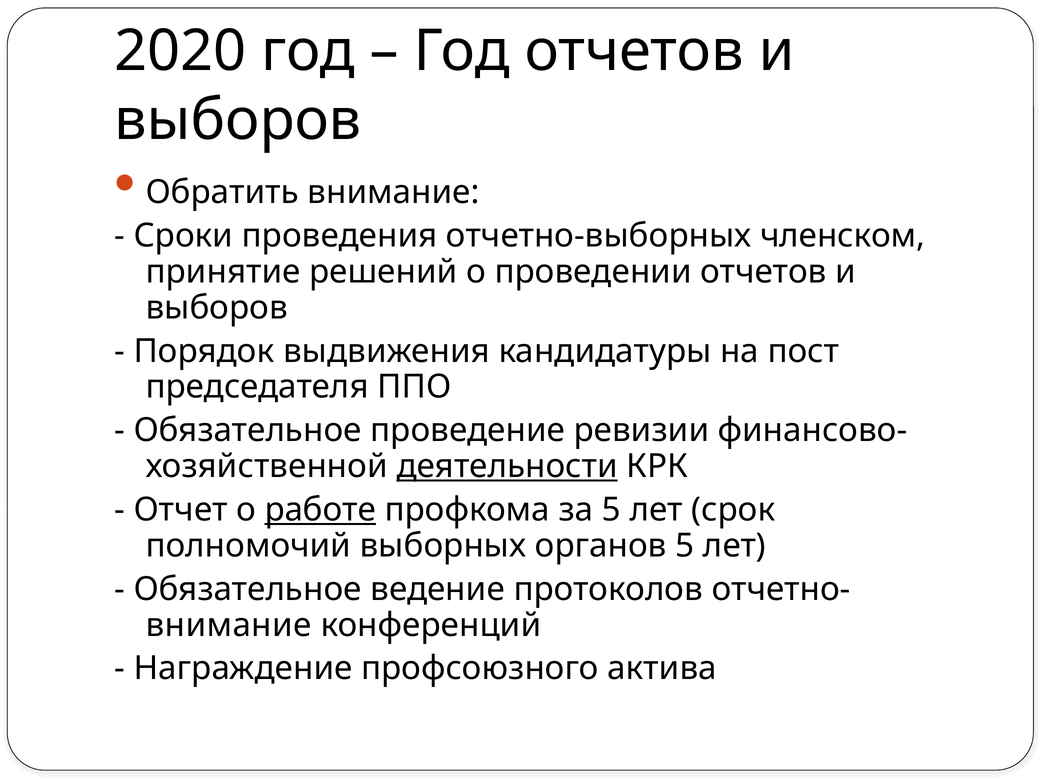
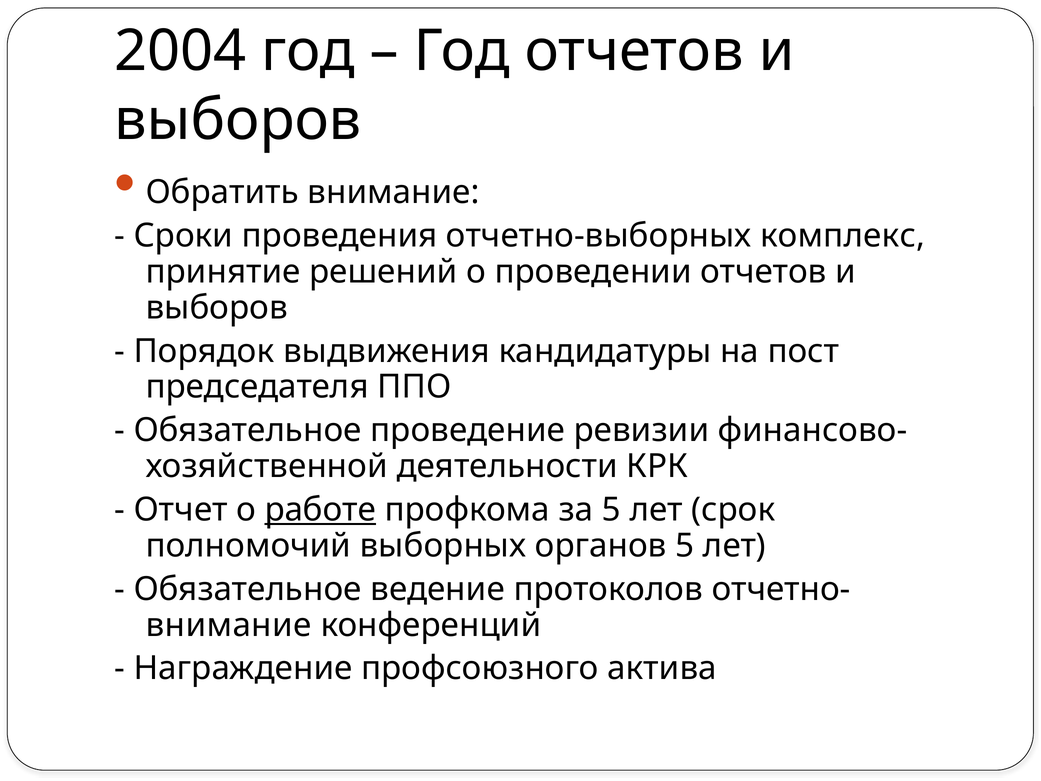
2020: 2020 -> 2004
членском: членском -> комплекс
деятельности underline: present -> none
